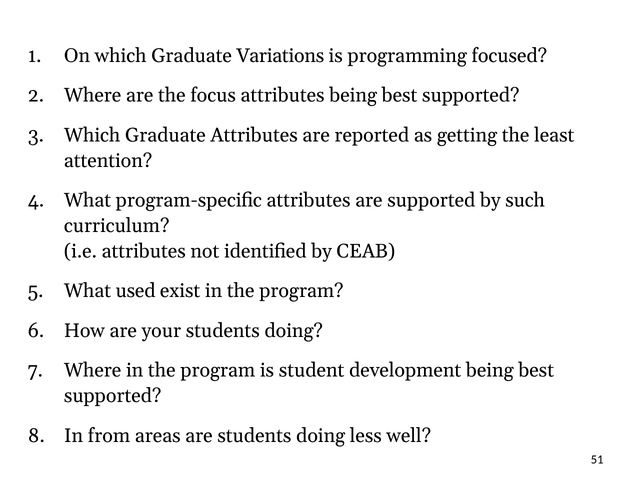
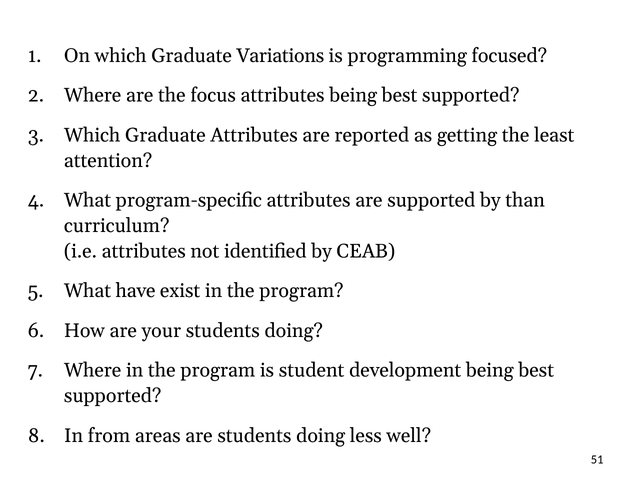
such: such -> than
used: used -> have
